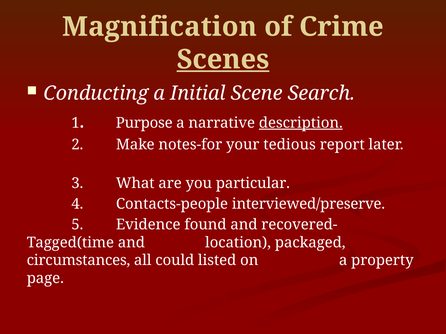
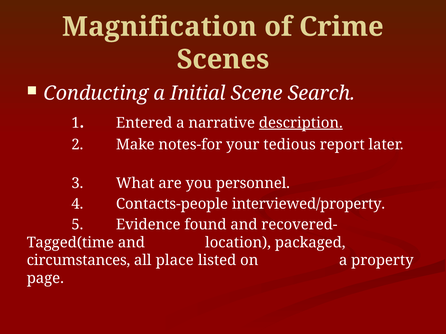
Scenes underline: present -> none
Purpose: Purpose -> Entered
particular: particular -> personnel
interviewed/preserve: interviewed/preserve -> interviewed/property
could: could -> place
